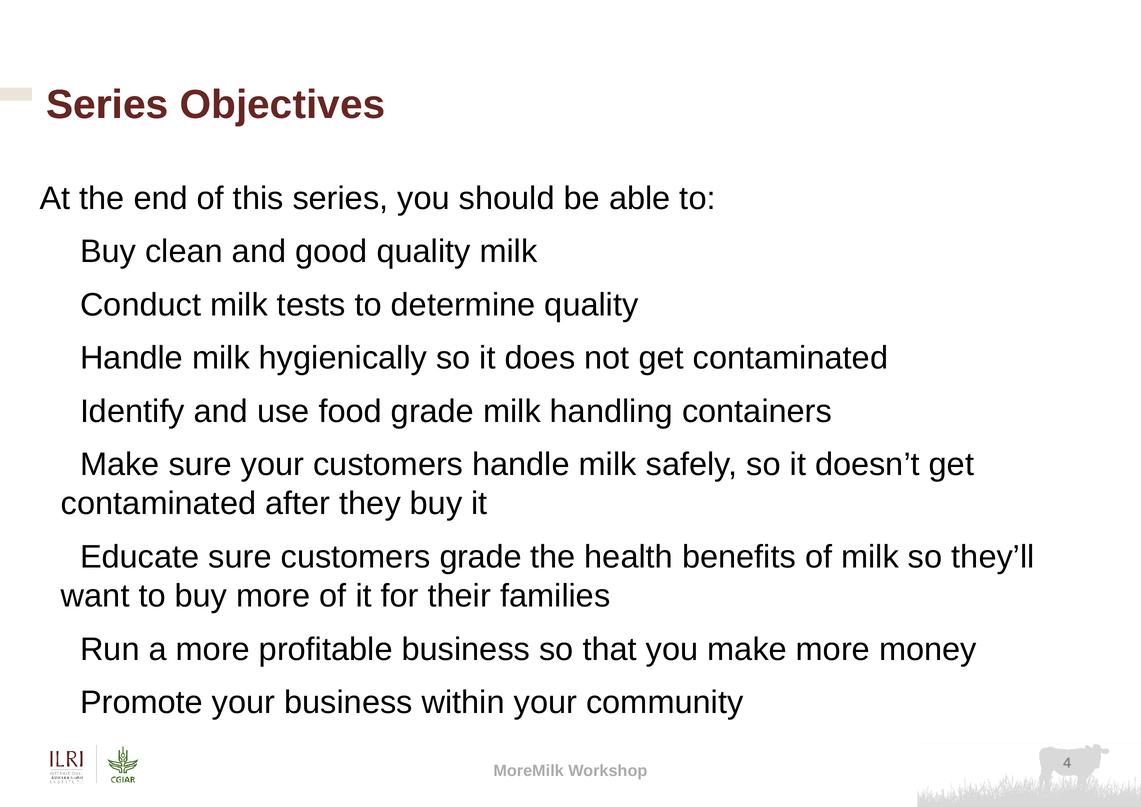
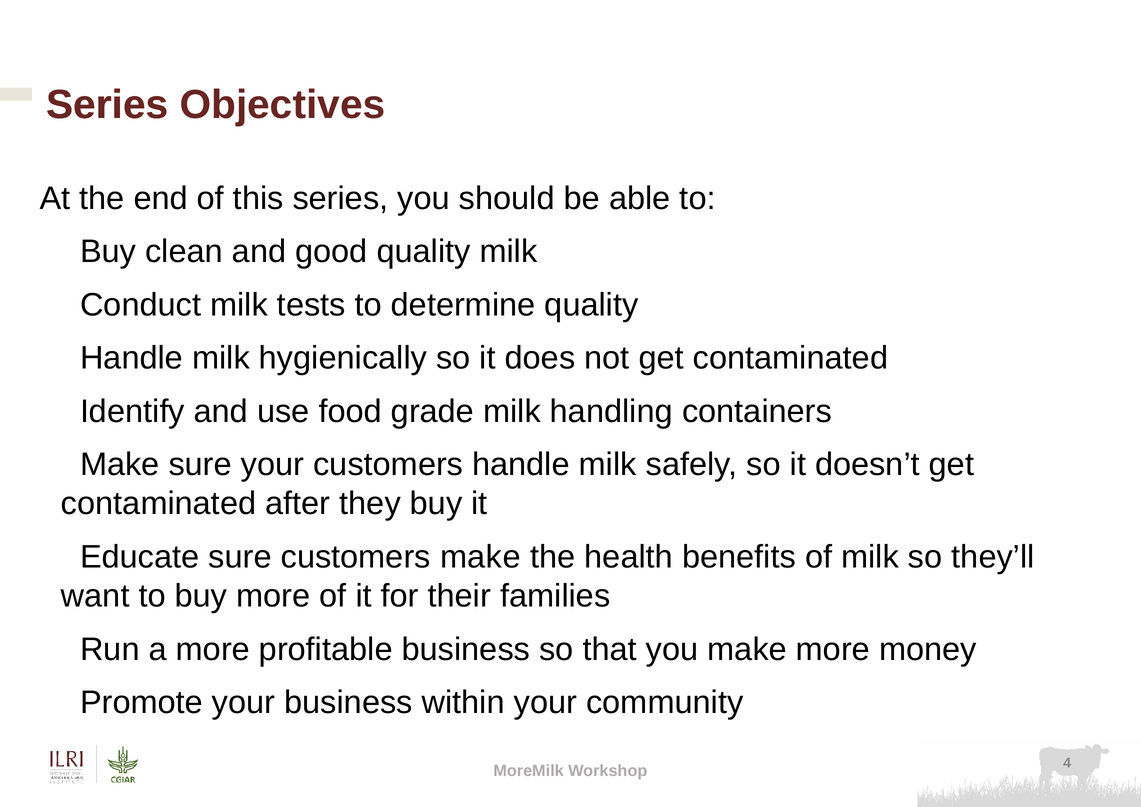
customers grade: grade -> make
